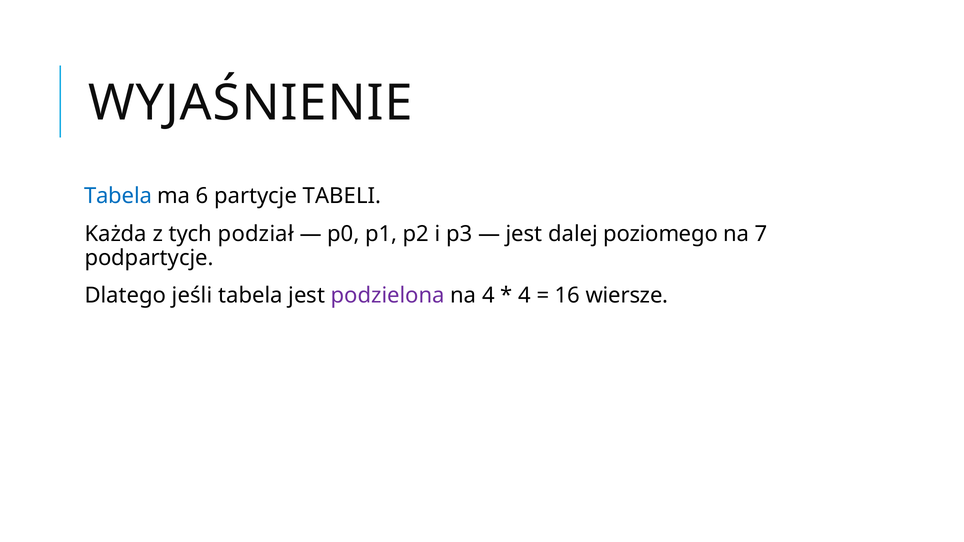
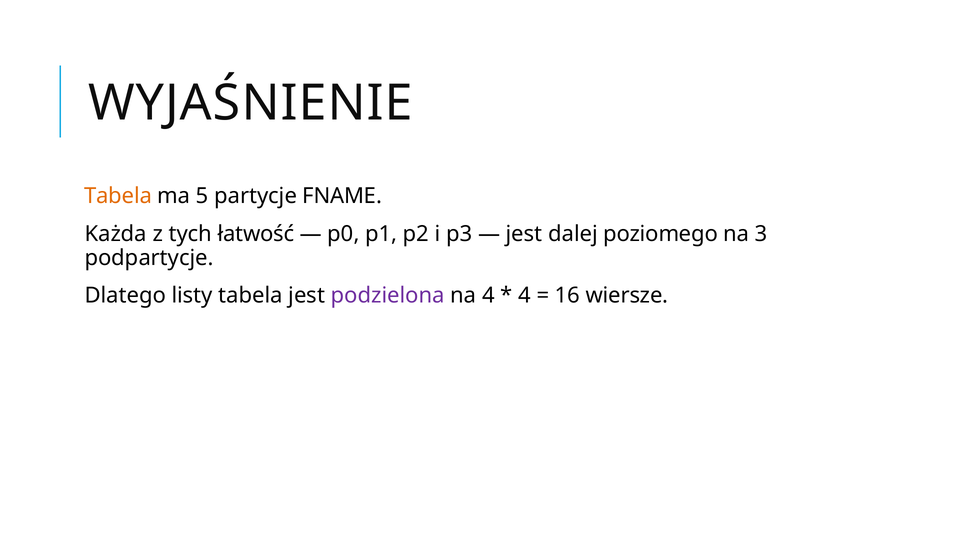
Tabela at (118, 196) colour: blue -> orange
6: 6 -> 5
TABELI: TABELI -> FNAME
podział: podział -> łatwość
7: 7 -> 3
jeśli: jeśli -> listy
